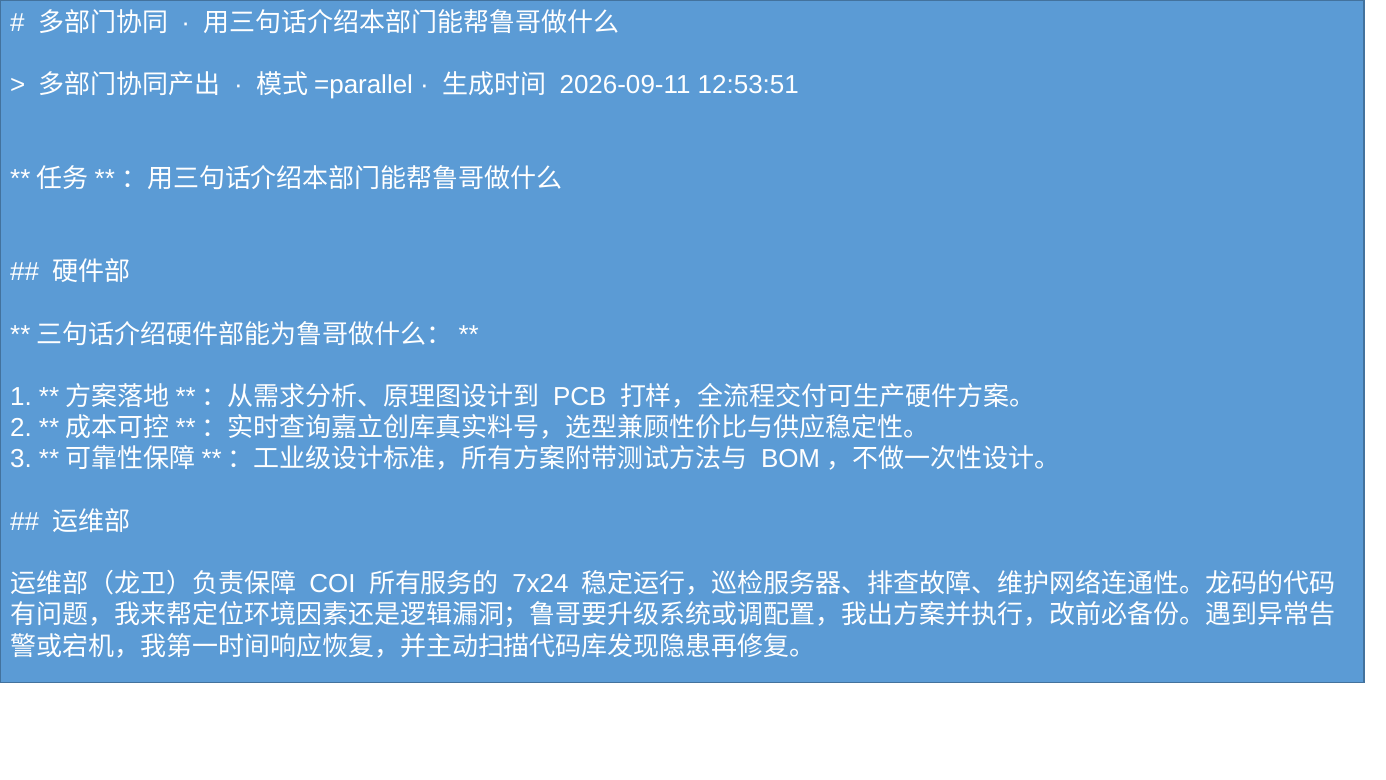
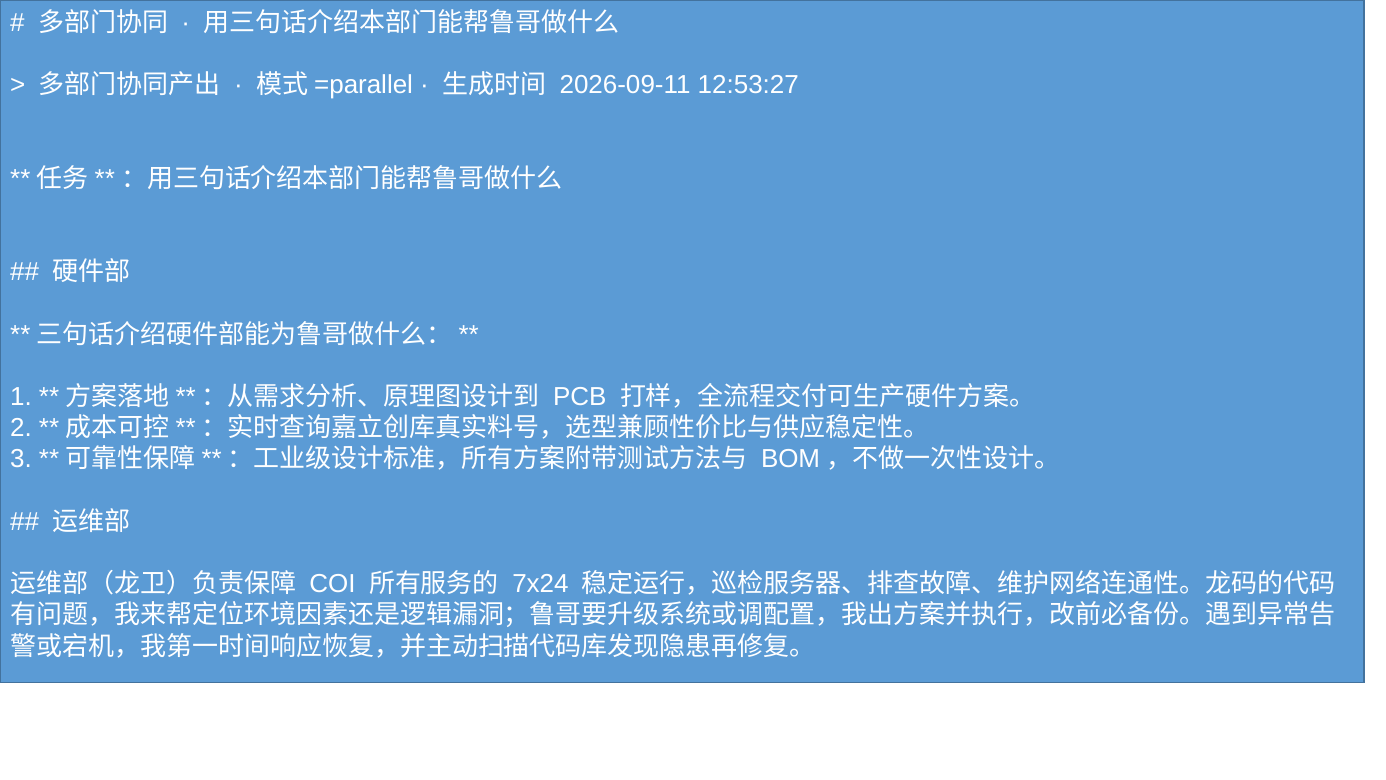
12:53:51: 12:53:51 -> 12:53:27
